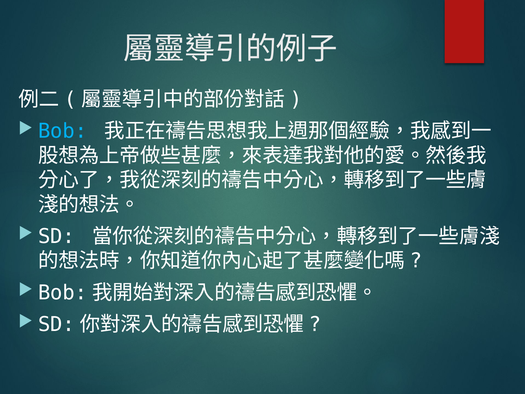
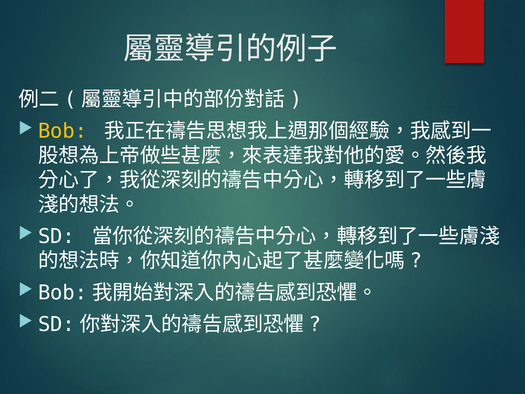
Bob colour: light blue -> yellow
